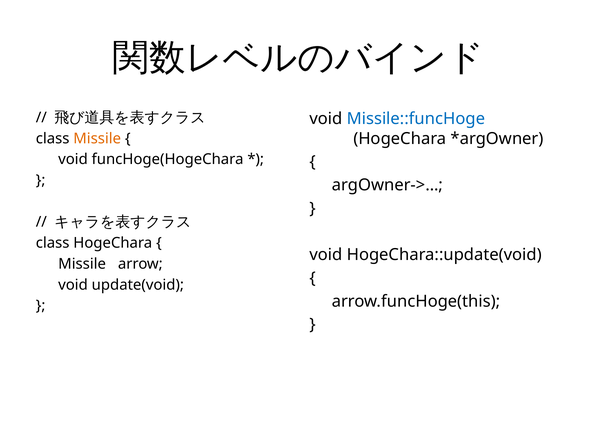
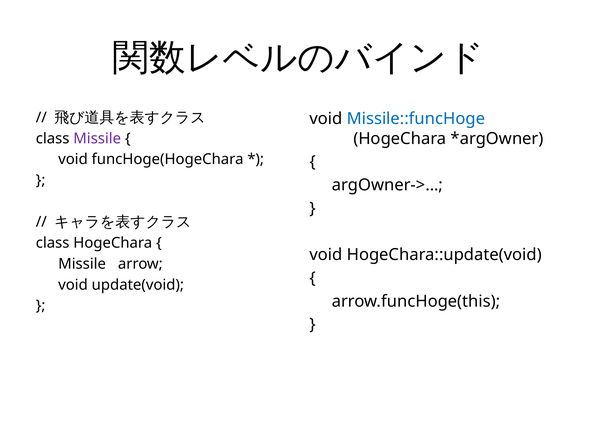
Missile at (97, 138) colour: orange -> purple
